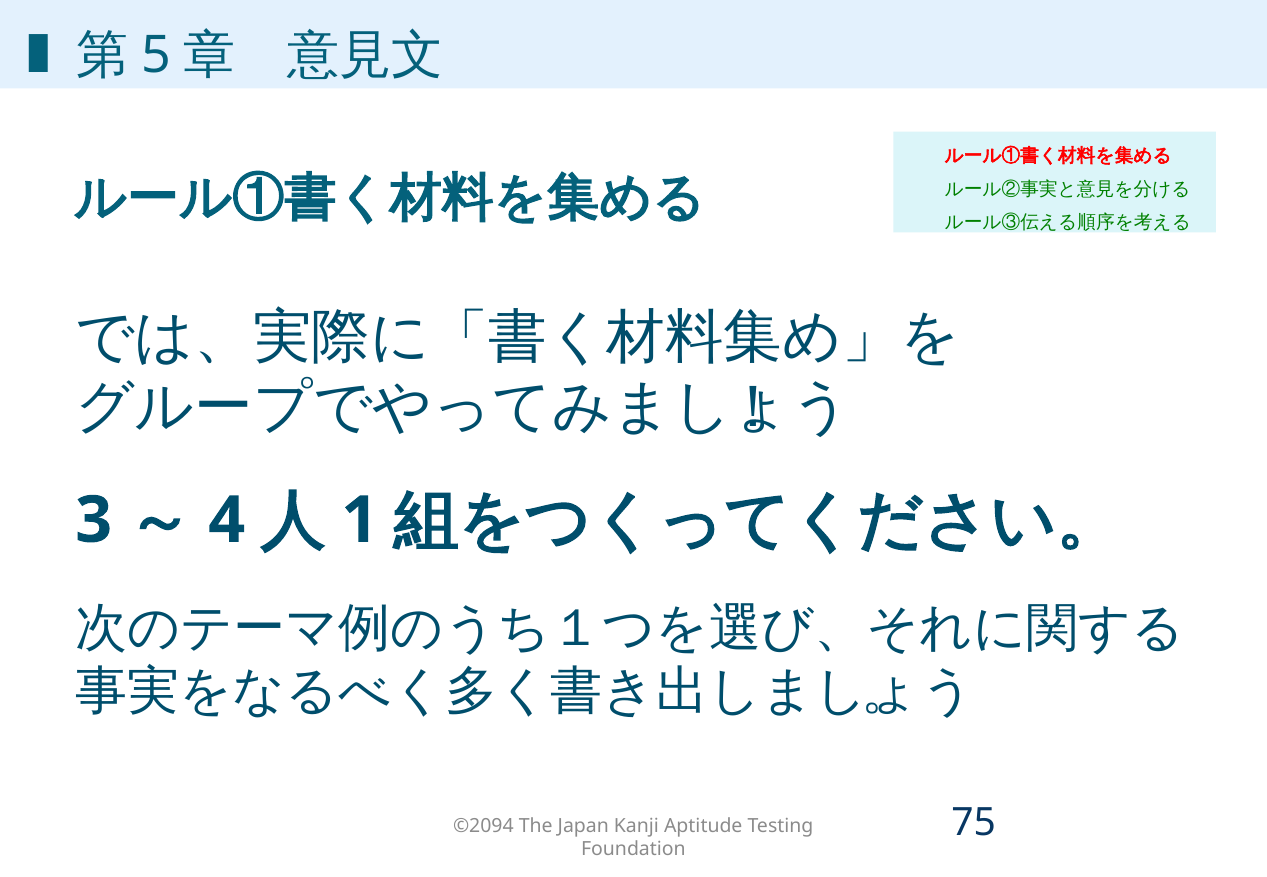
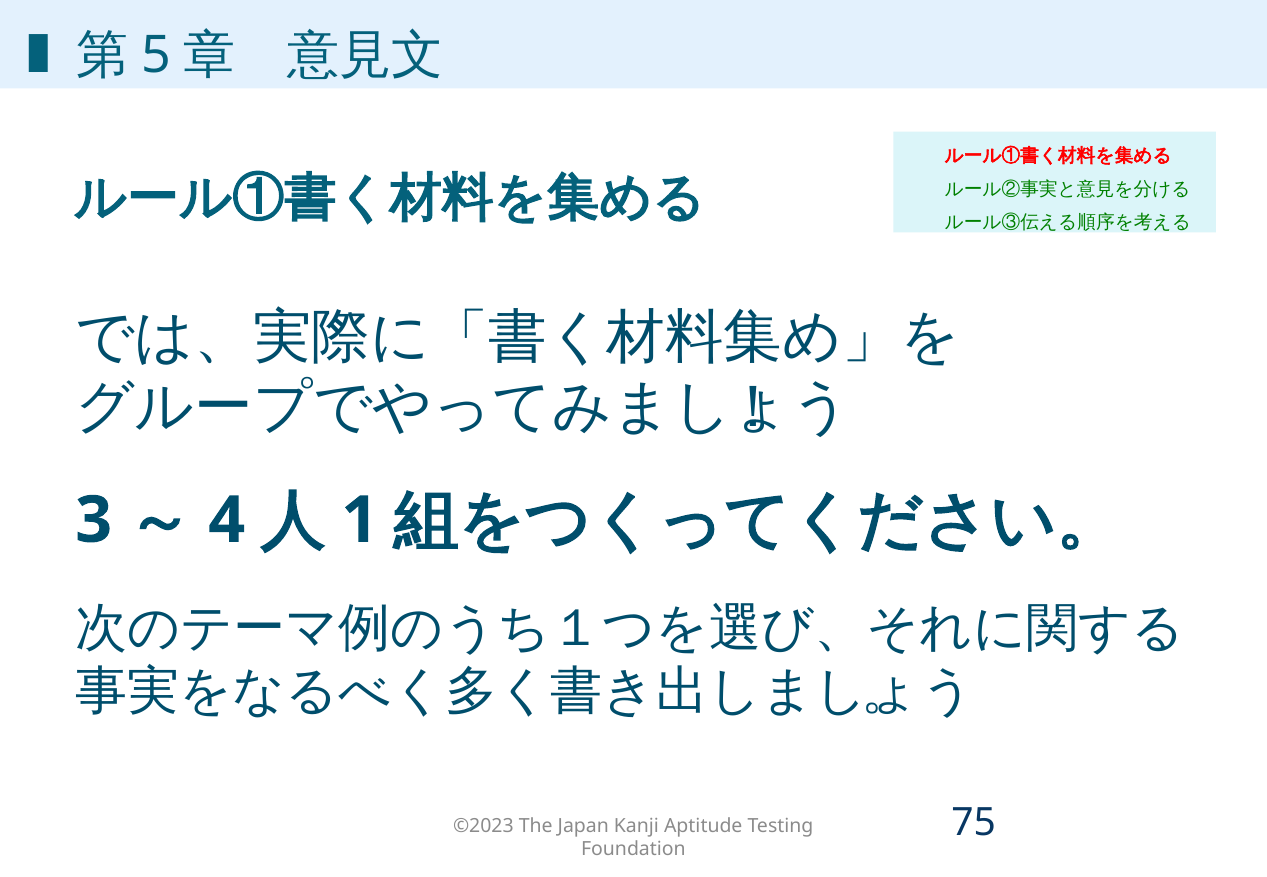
©2094: ©2094 -> ©2023
